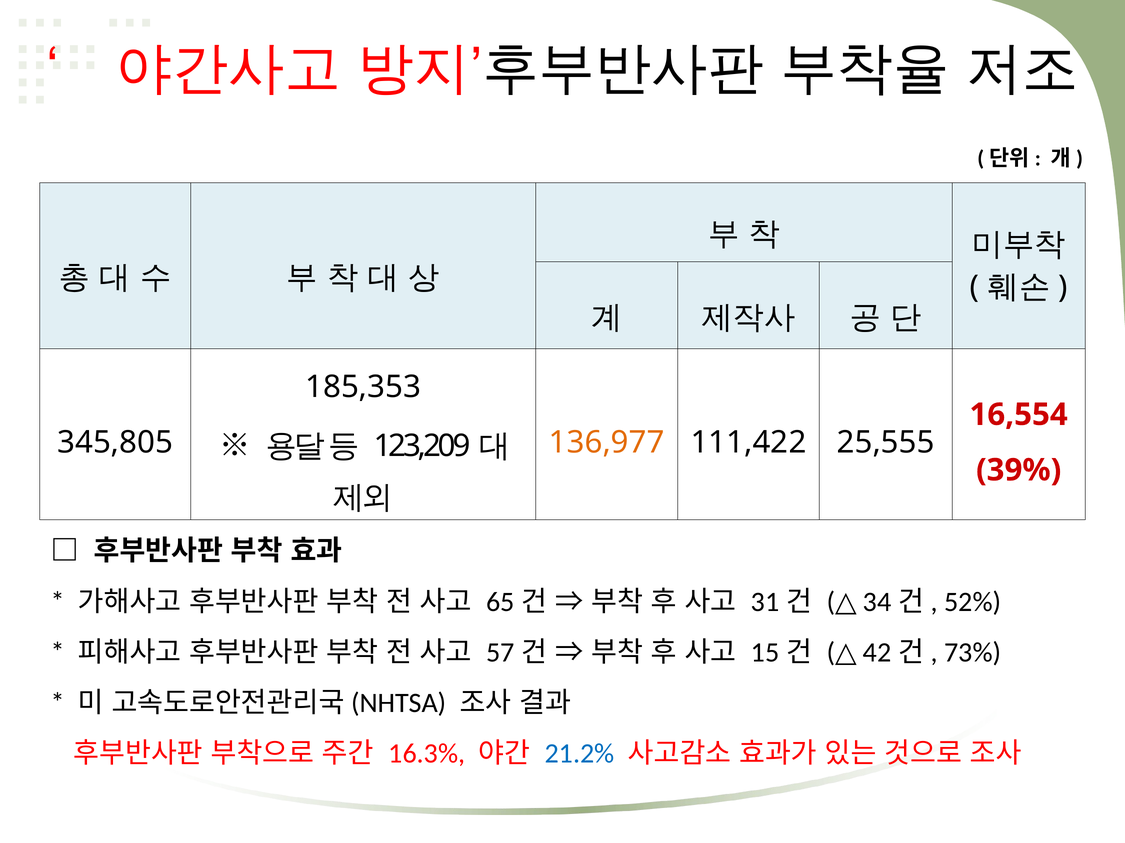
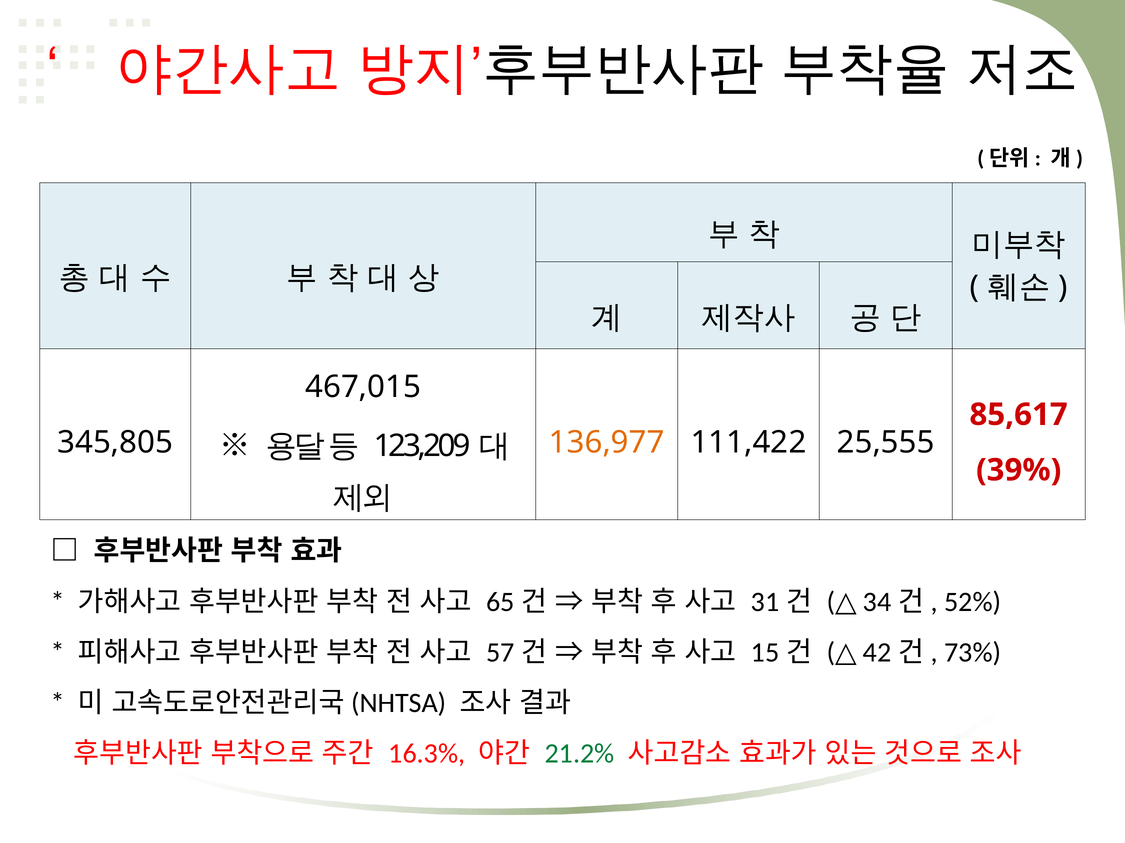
185,353: 185,353 -> 467,015
16,554: 16,554 -> 85,617
21.2% colour: blue -> green
